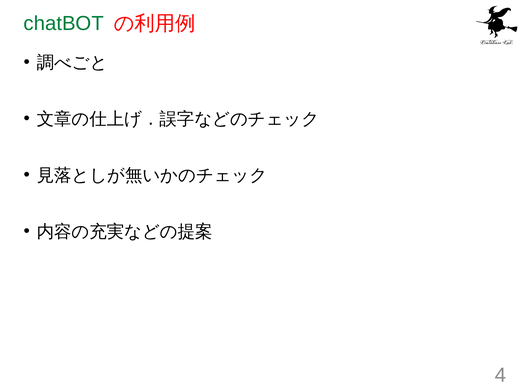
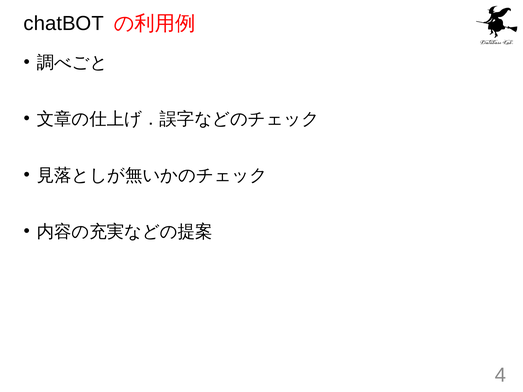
chatBOT colour: green -> black
